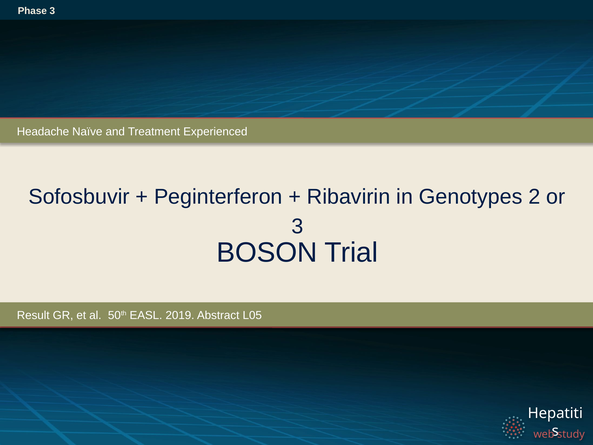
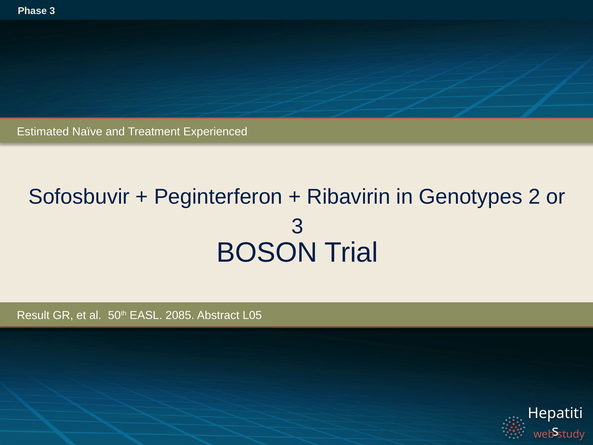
Headache: Headache -> Estimated
2019: 2019 -> 2085
